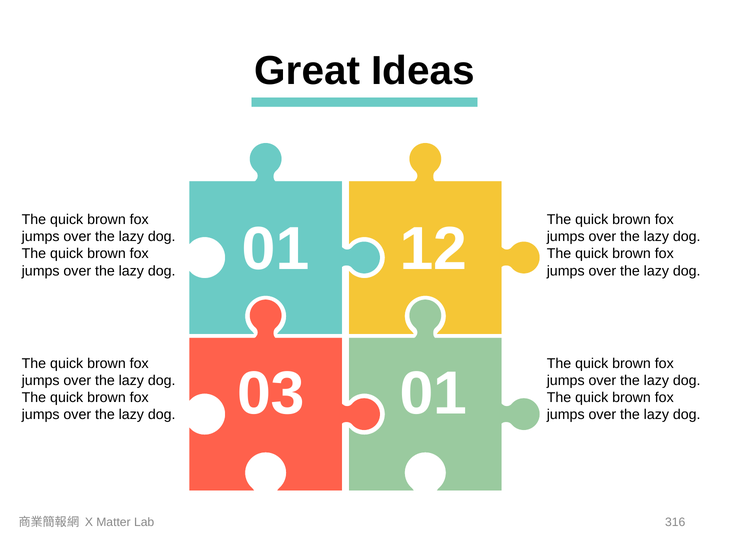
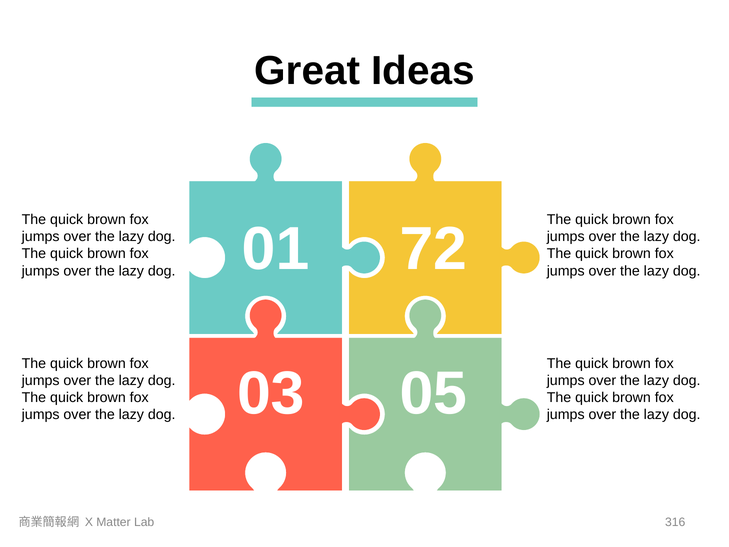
12: 12 -> 72
03 01: 01 -> 05
